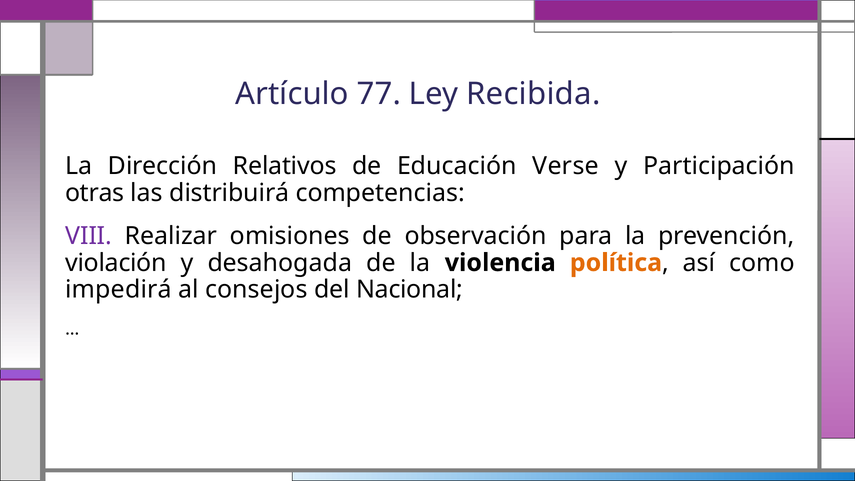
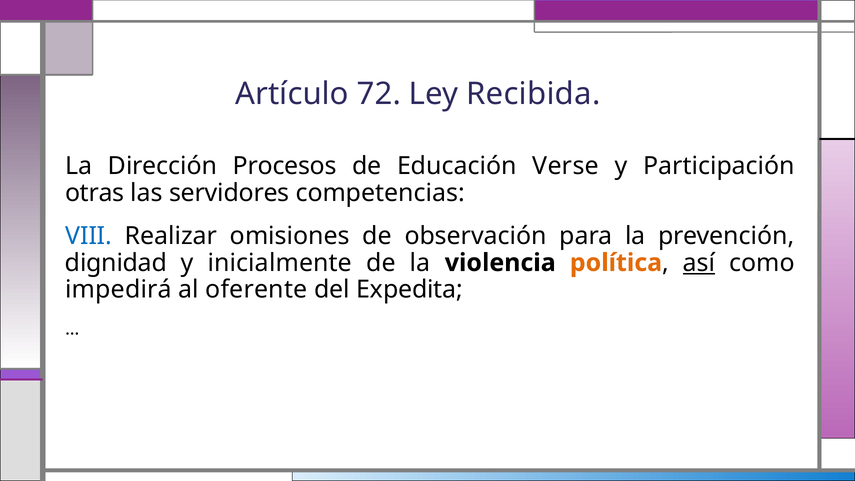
77: 77 -> 72
Relativos: Relativos -> Procesos
distribuirá: distribuirá -> servidores
VIII colour: purple -> blue
violación: violación -> dignidad
desahogada: desahogada -> inicialmente
así underline: none -> present
consejos: consejos -> oferente
Nacional: Nacional -> Expedita
